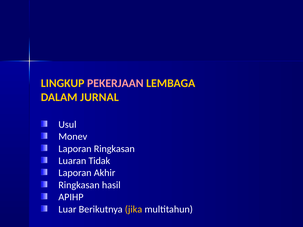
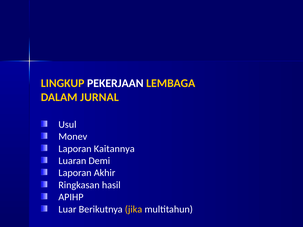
PEKERJAAN colour: pink -> white
Laporan Ringkasan: Ringkasan -> Kaitannya
Tidak: Tidak -> Demi
